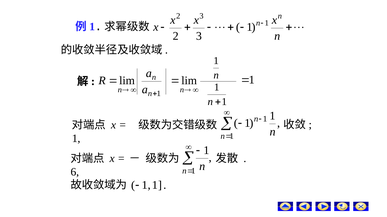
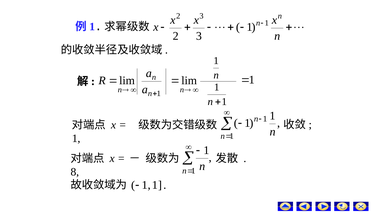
6: 6 -> 8
